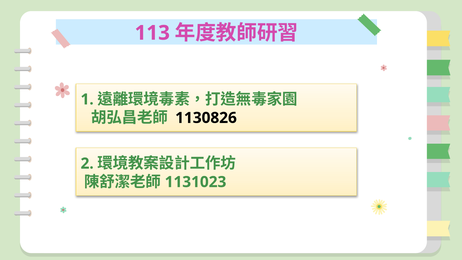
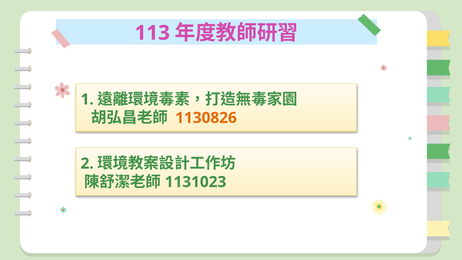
1130826 colour: black -> orange
